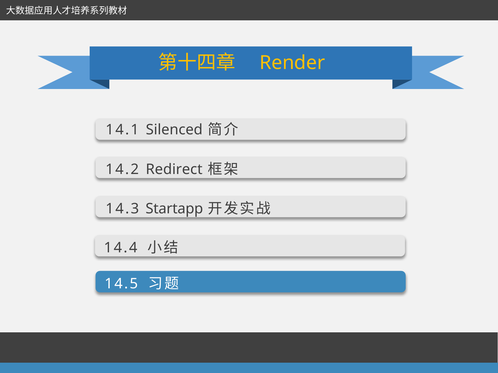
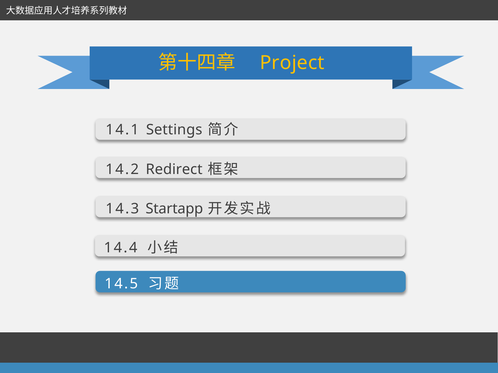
Render: Render -> Project
Silenced: Silenced -> Settings
